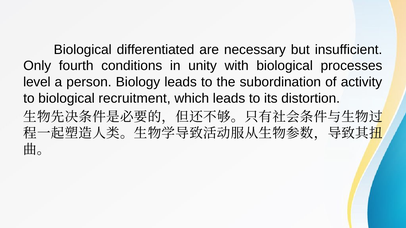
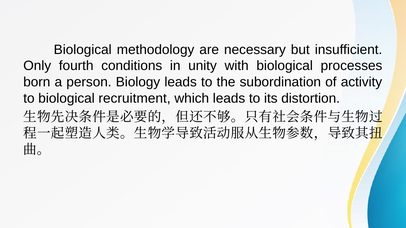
differentiated: differentiated -> methodology
level: level -> born
